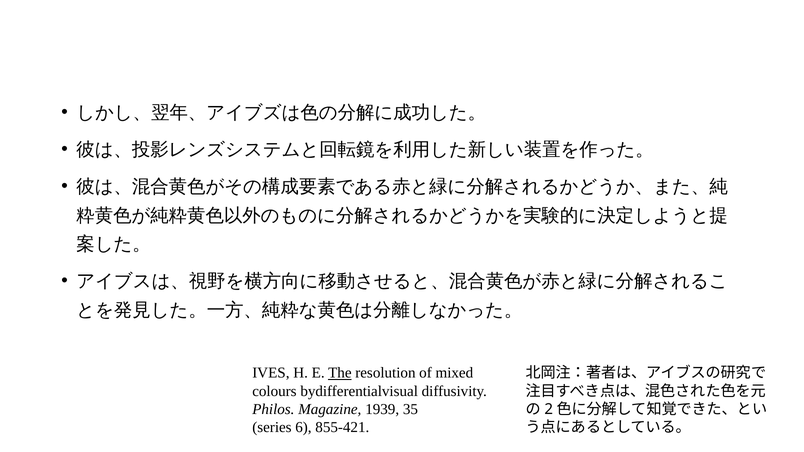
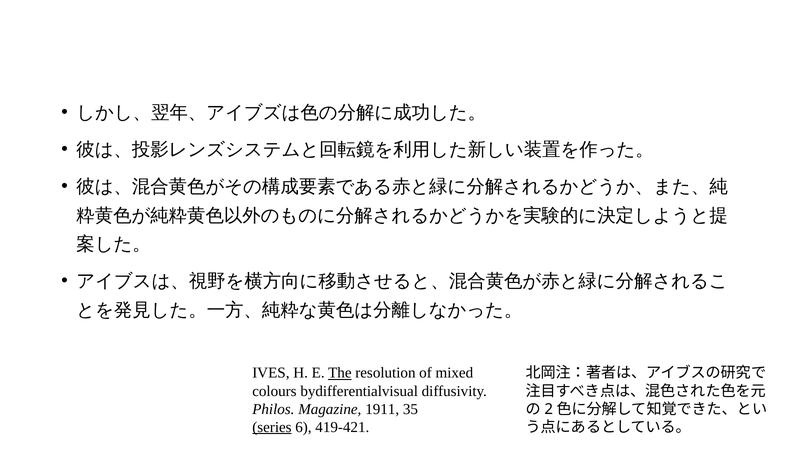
1939: 1939 -> 1911
series underline: none -> present
855-421: 855-421 -> 419-421
